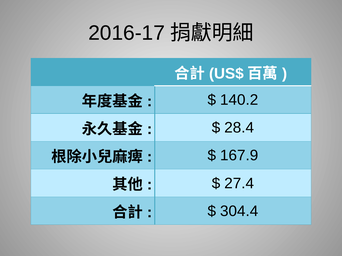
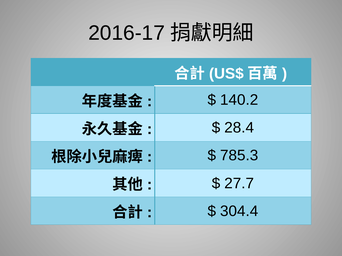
167.9: 167.9 -> 785.3
27.4: 27.4 -> 27.7
